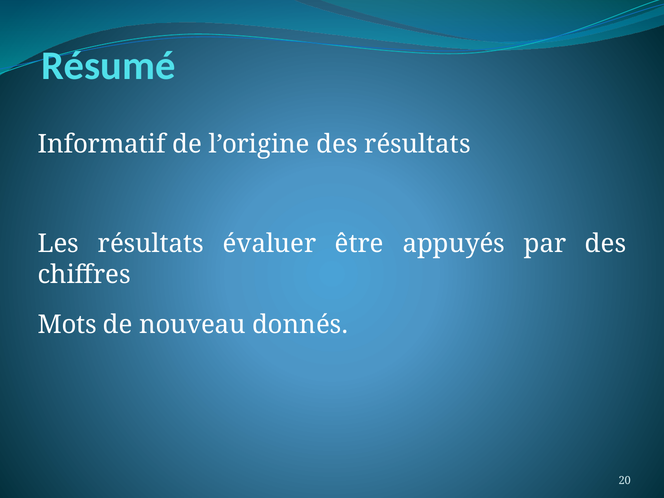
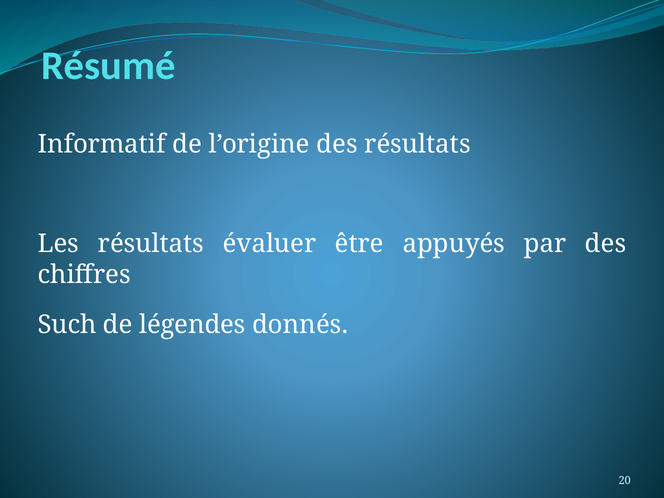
Mots: Mots -> Such
nouveau: nouveau -> légendes
